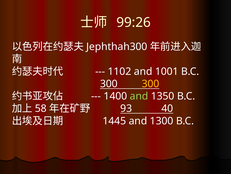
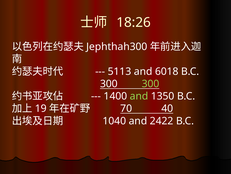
99:26: 99:26 -> 18:26
1102: 1102 -> 5113
1001: 1001 -> 6018
300 at (150, 83) colour: yellow -> light green
58: 58 -> 19
93: 93 -> 70
1445: 1445 -> 1040
1300: 1300 -> 2422
